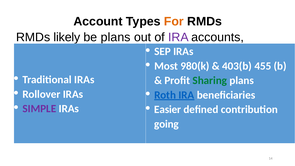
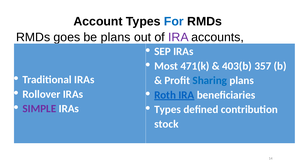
For at (174, 21) colour: orange -> blue
likely: likely -> goes
980(k: 980(k -> 471(k
455: 455 -> 357
Sharing colour: green -> blue
Easier at (168, 109): Easier -> Types
going: going -> stock
